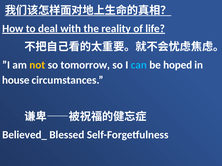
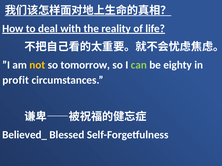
can colour: light blue -> light green
hoped: hoped -> eighty
house: house -> profit
